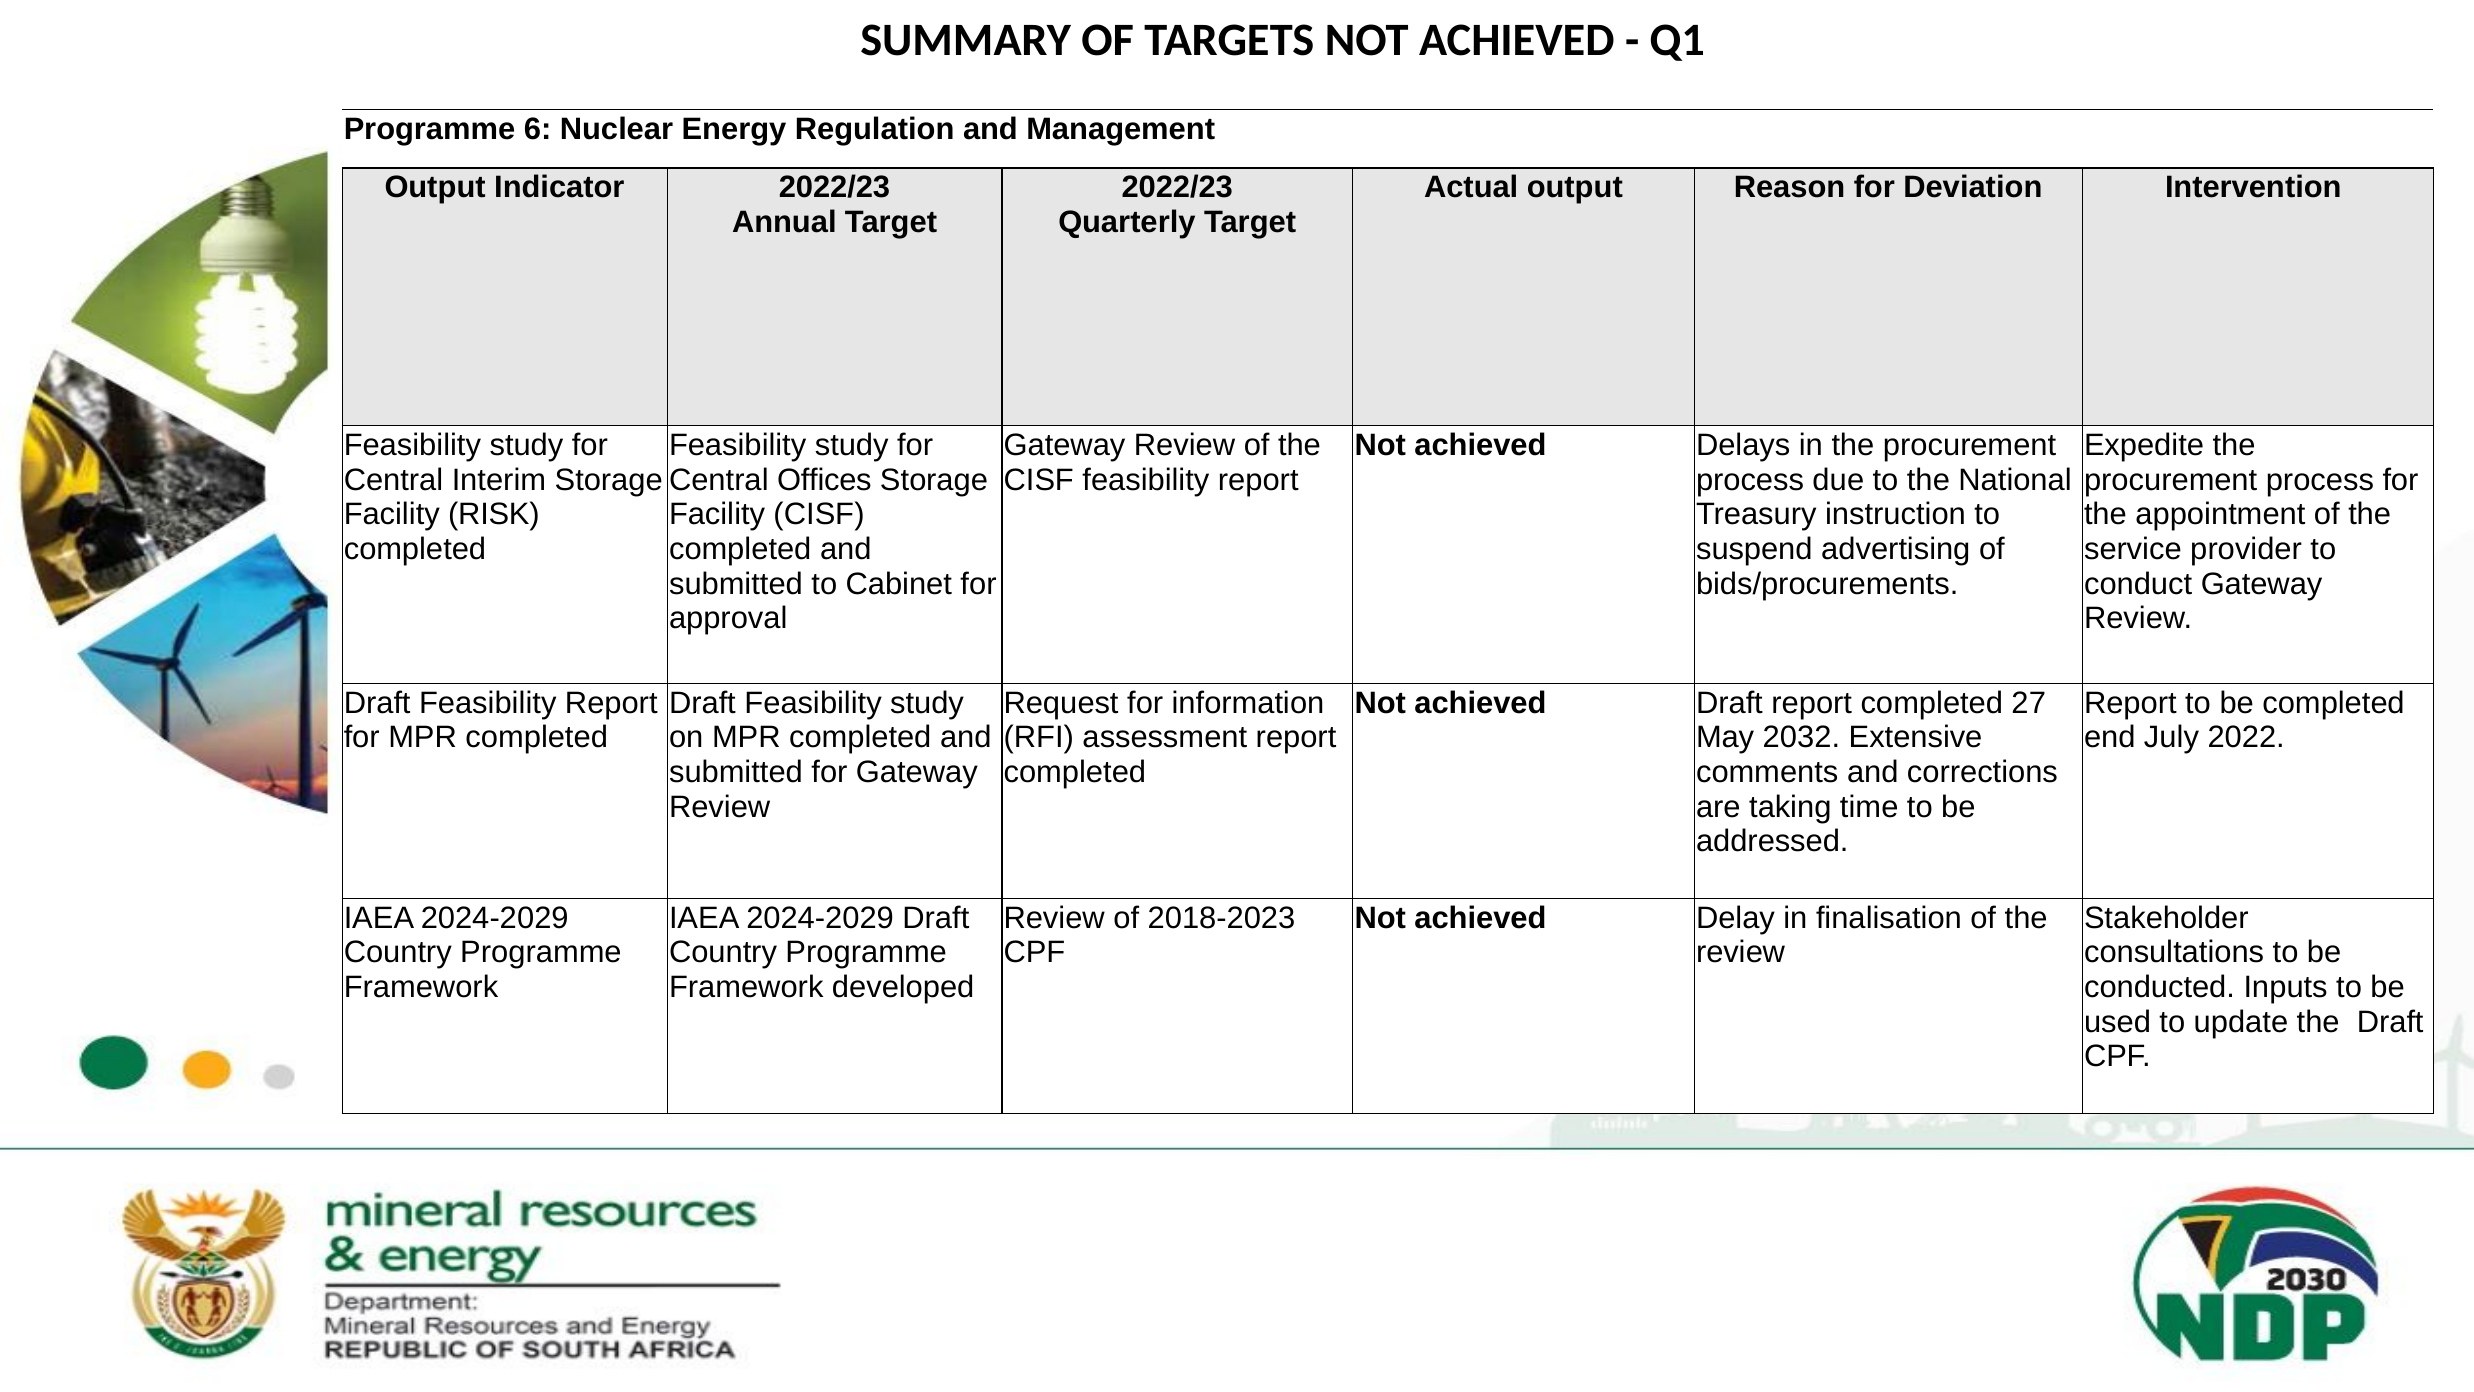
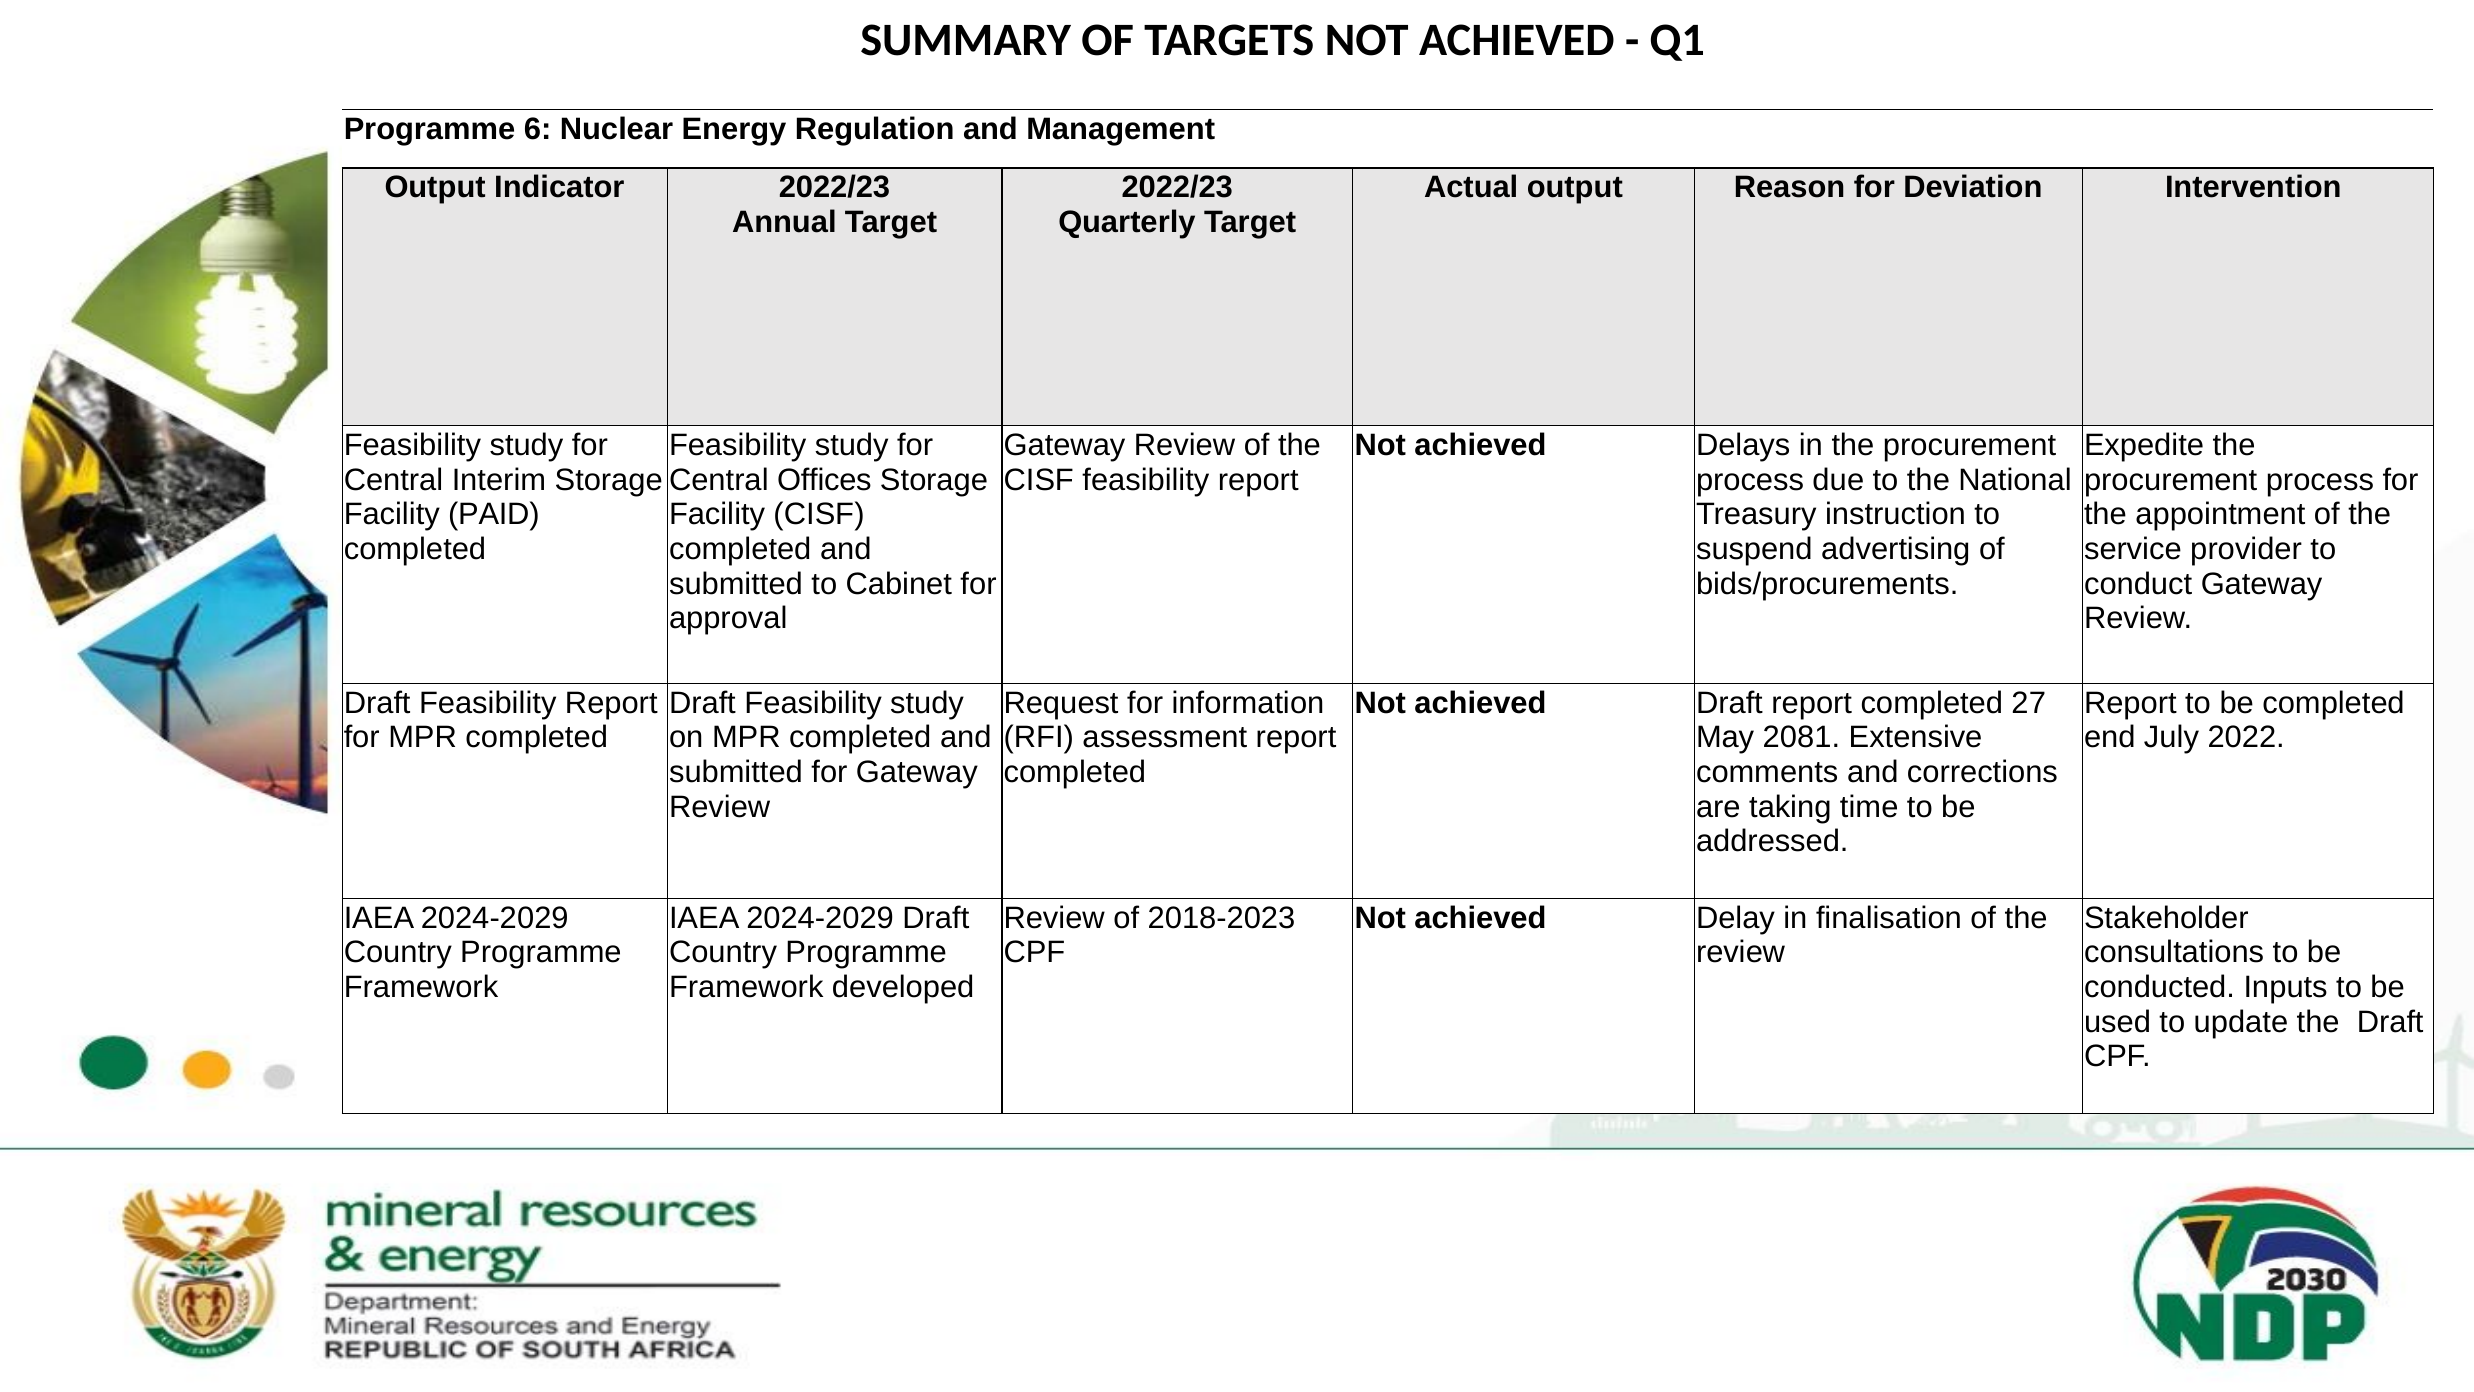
RISK: RISK -> PAID
2032: 2032 -> 2081
